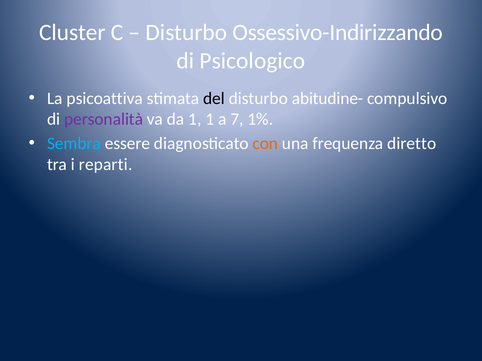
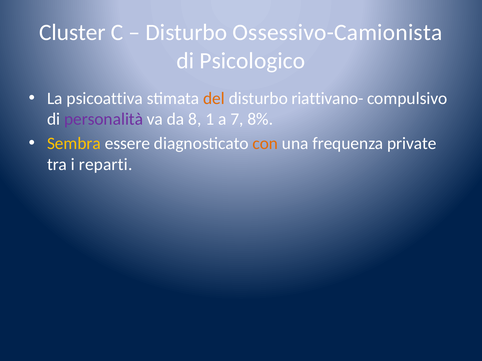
Ossessivo-Indirizzando: Ossessivo-Indirizzando -> Ossessivo-Camionista
del colour: black -> orange
abitudine-: abitudine- -> riattivano-
da 1: 1 -> 8
1%: 1% -> 8%
Sembra colour: light blue -> yellow
diretto: diretto -> private
